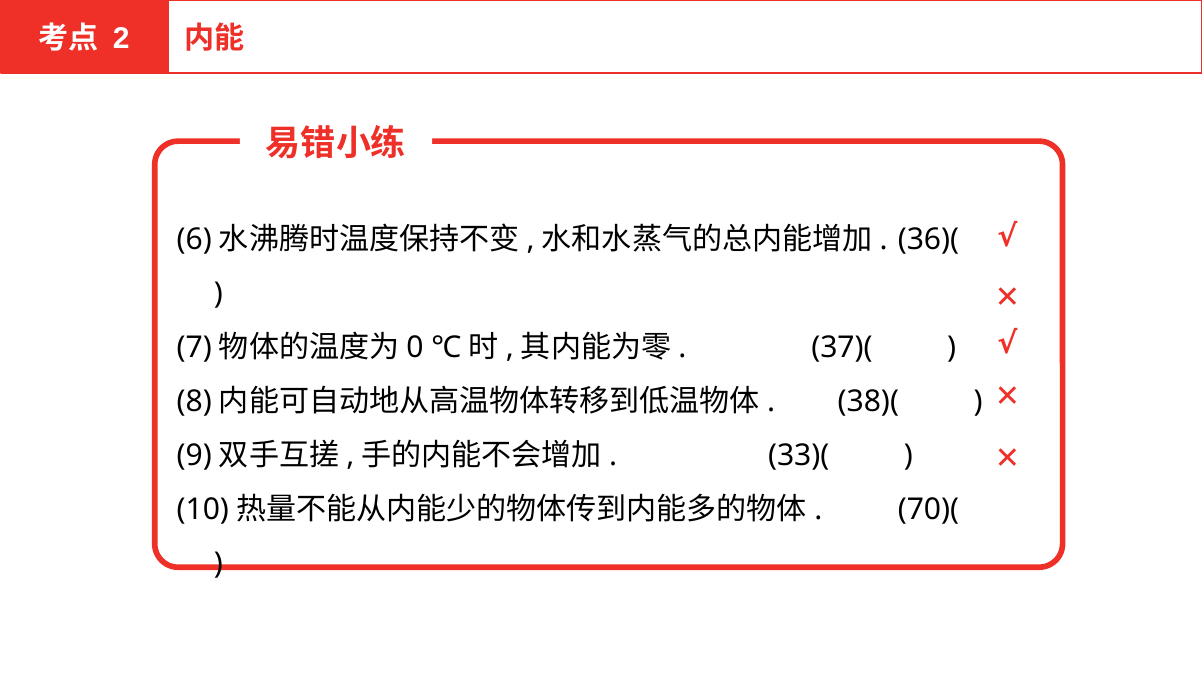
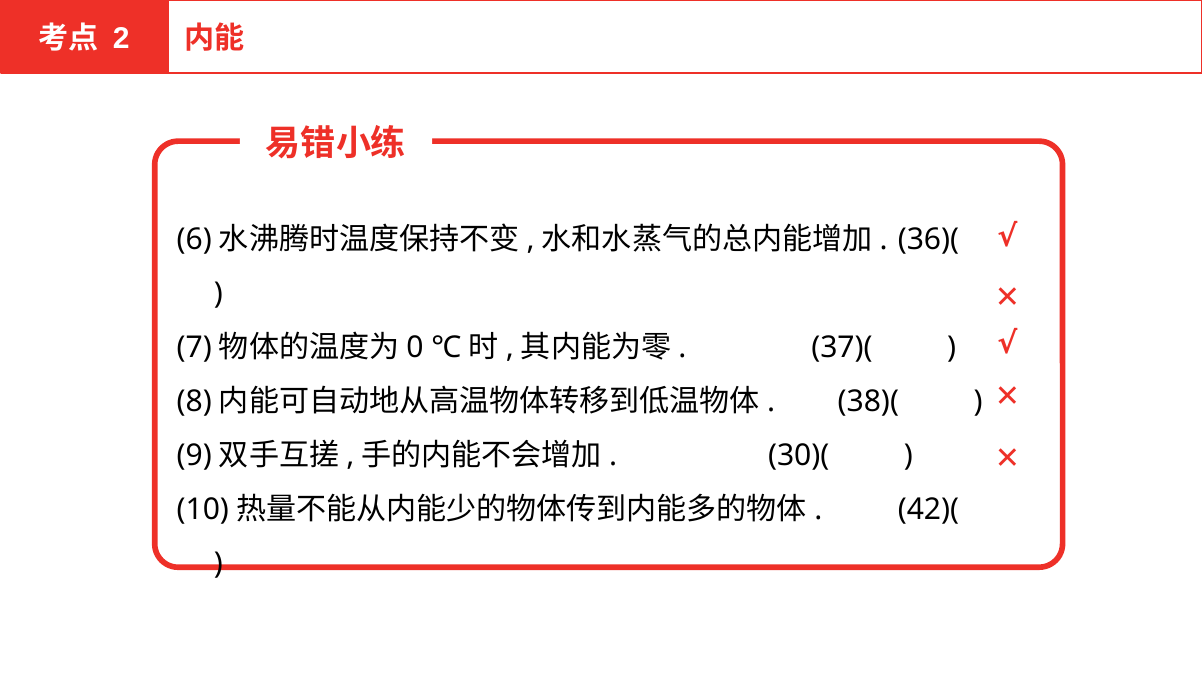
33)(: 33)( -> 30)(
70)(: 70)( -> 42)(
